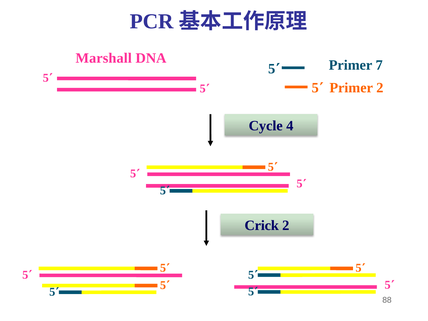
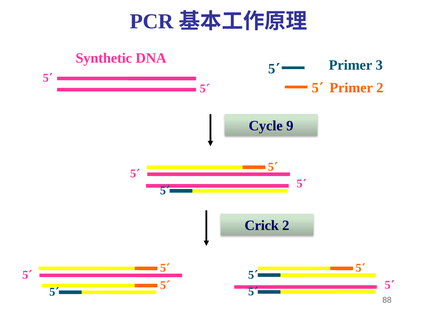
Marshall: Marshall -> Synthetic
7: 7 -> 3
4: 4 -> 9
